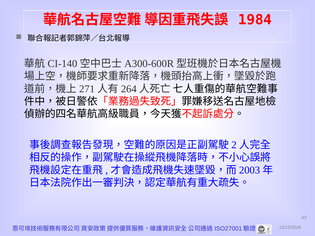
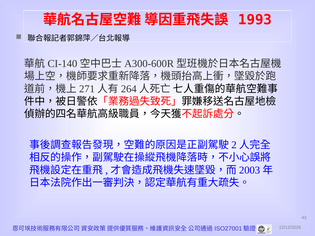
1984: 1984 -> 1993
